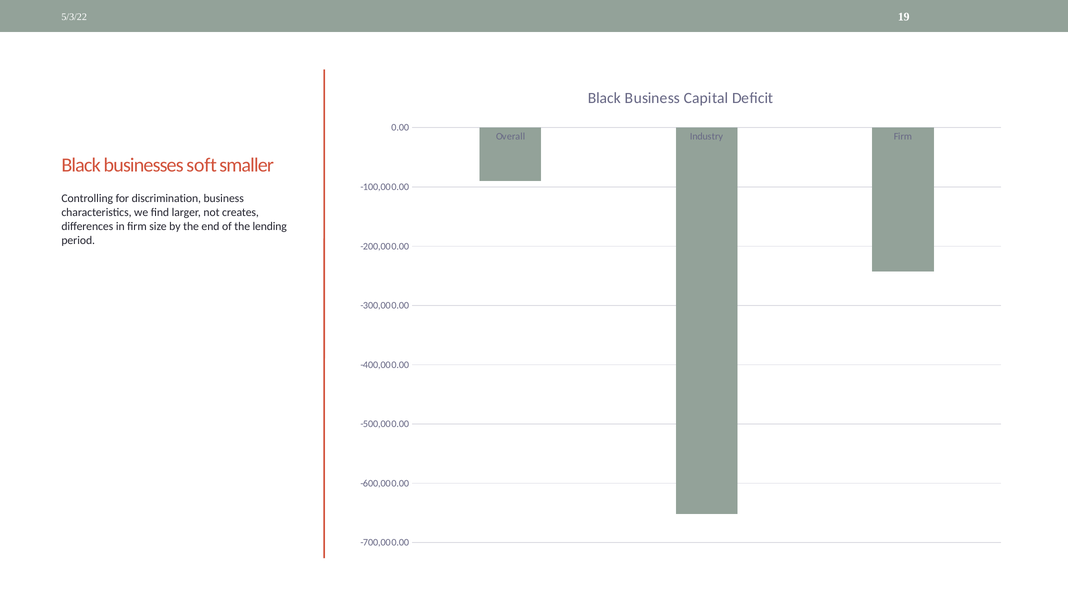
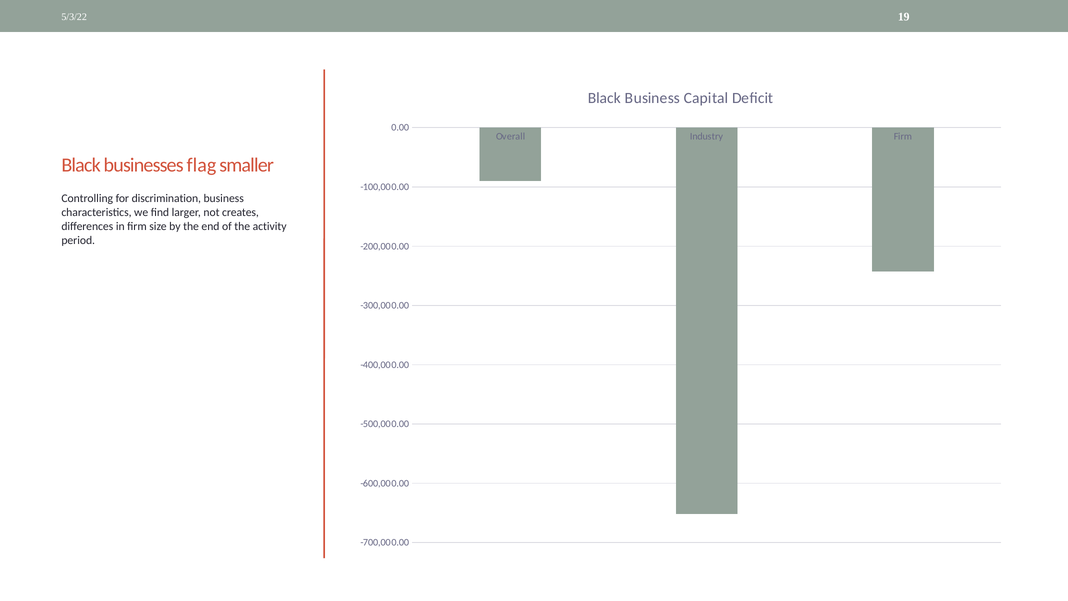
soft: soft -> flag
lending: lending -> activity
